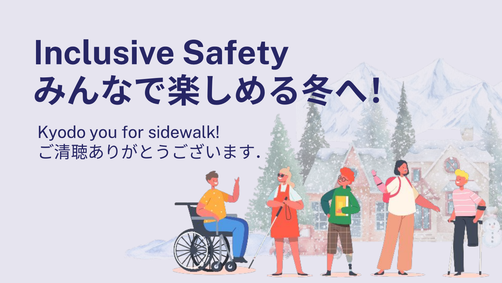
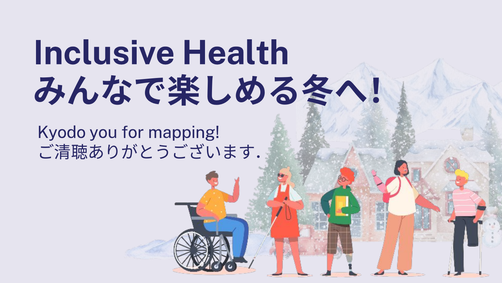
Safety: Safety -> Health
sidewalk: sidewalk -> mapping
